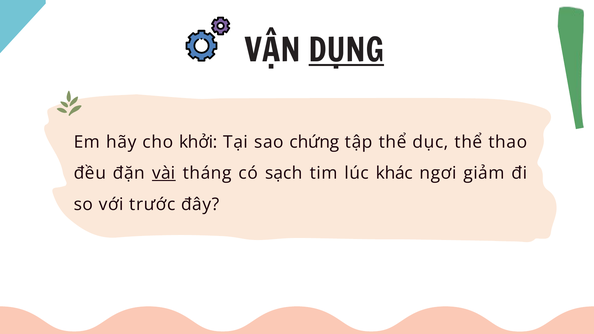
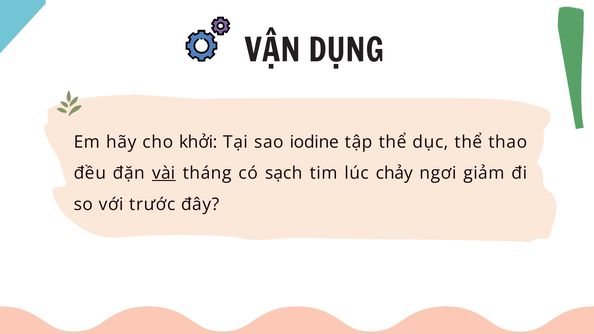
DỤNG underline: present -> none
chứng: chứng -> iodine
khác: khác -> chảy
